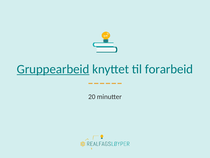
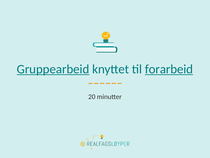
forarbeid underline: none -> present
